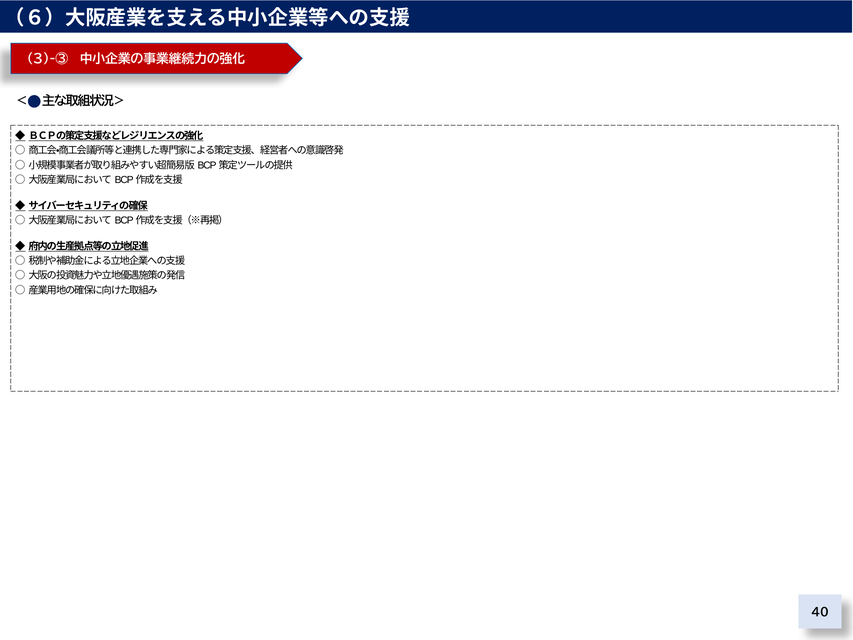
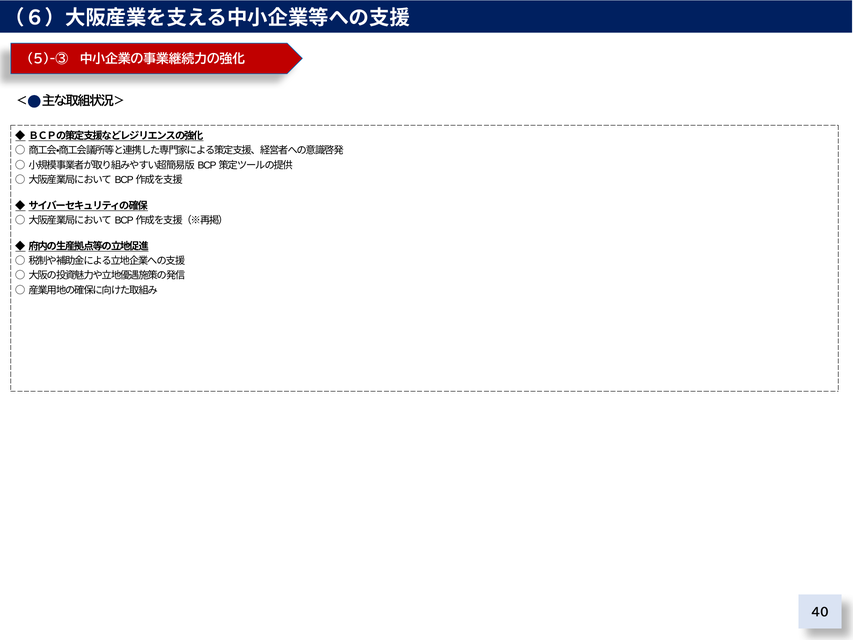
3)-③: 3)-③ -> 5)-③
